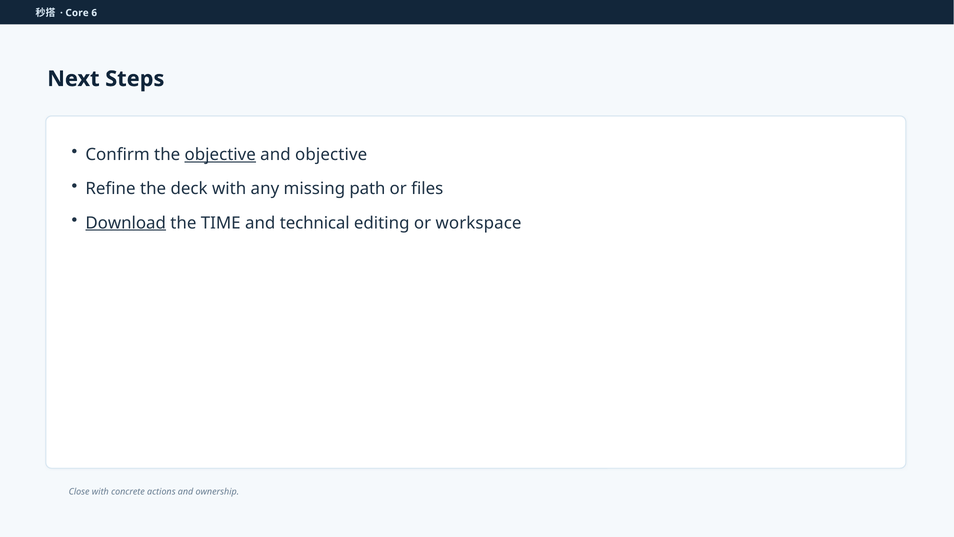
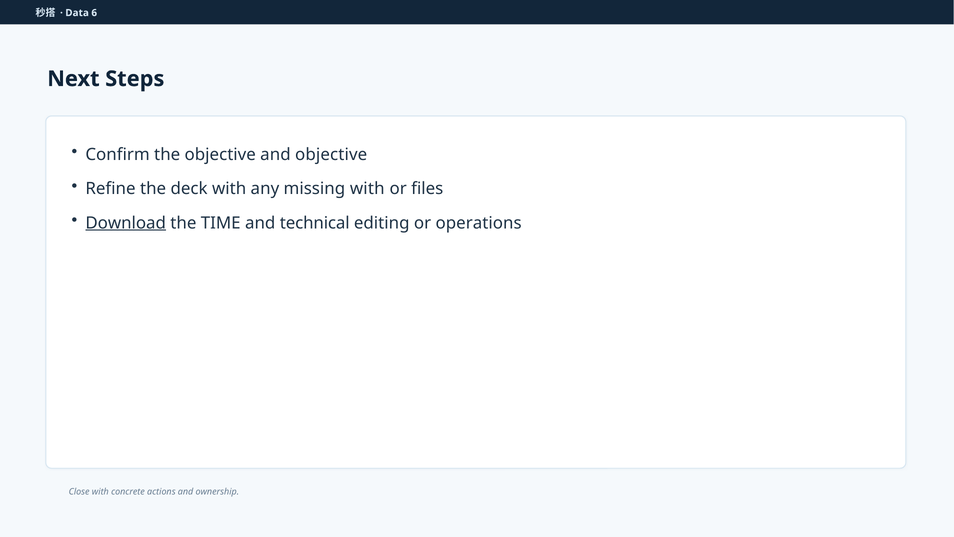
Core: Core -> Data
objective at (220, 154) underline: present -> none
missing path: path -> with
workspace: workspace -> operations
